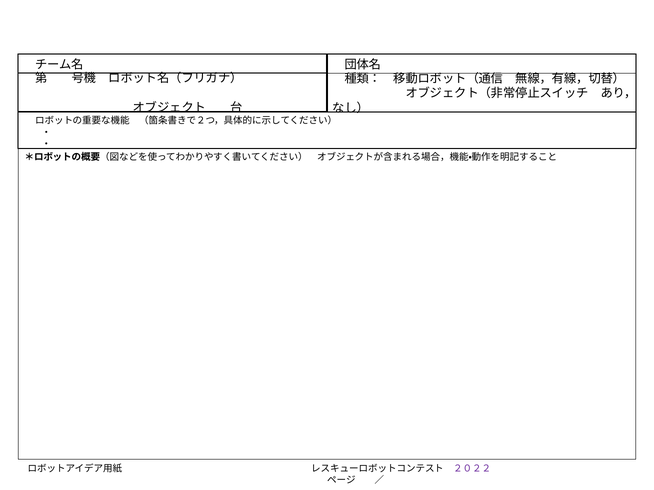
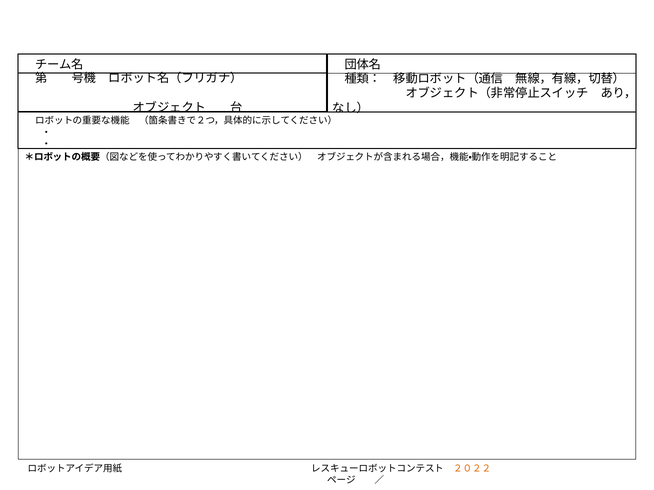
２０２２ colour: purple -> orange
